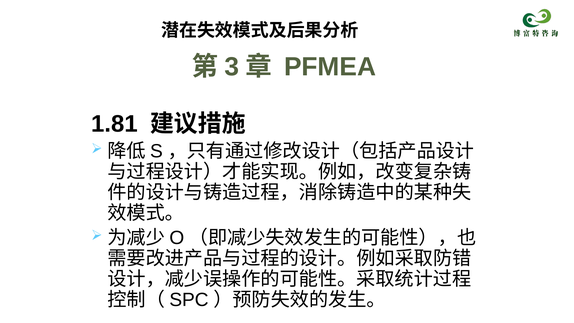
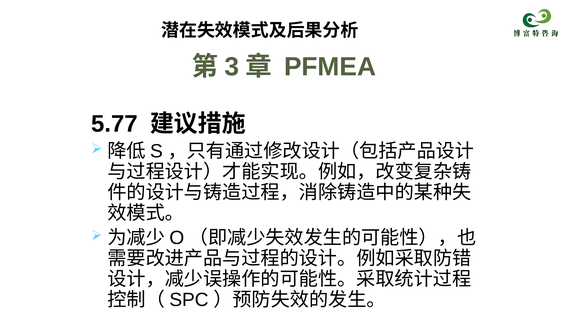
1.81: 1.81 -> 5.77
